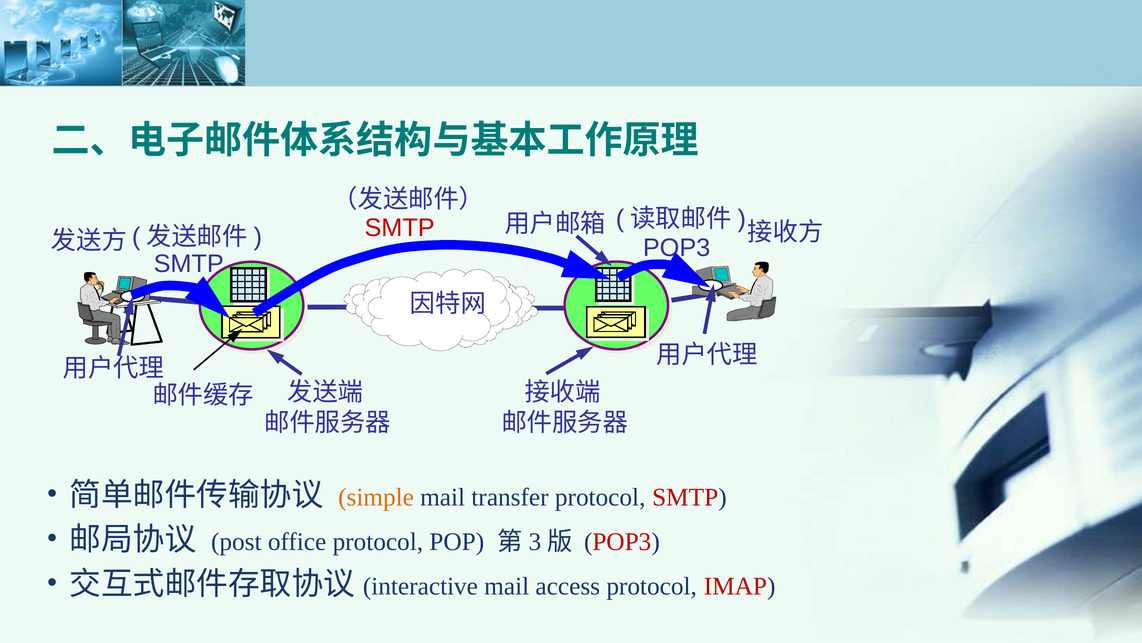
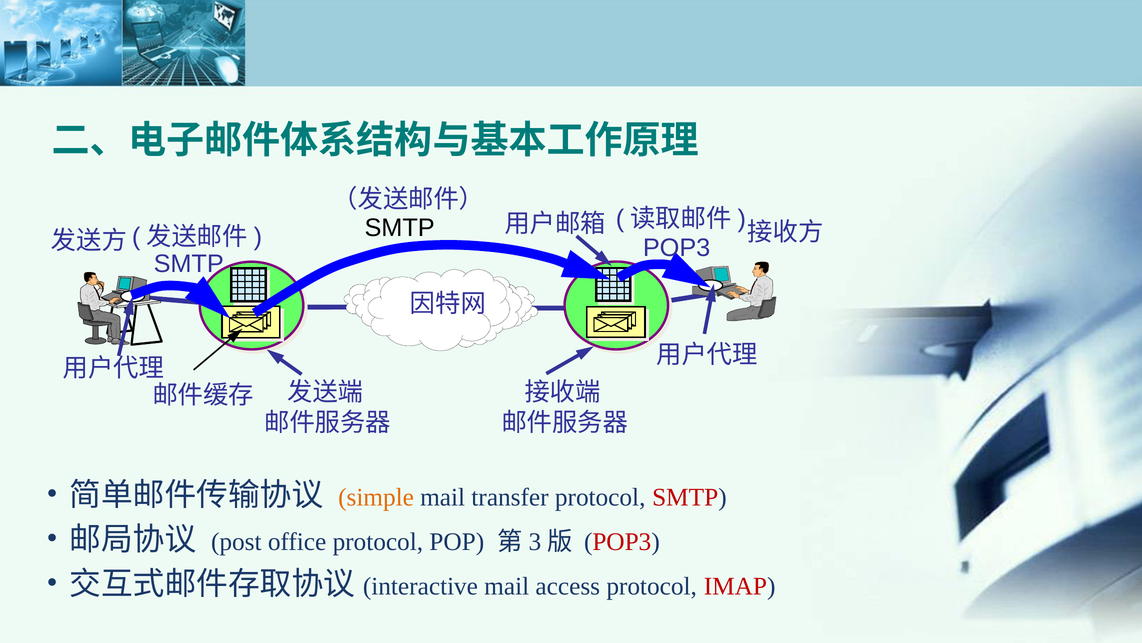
SMTP at (400, 228) colour: red -> black
